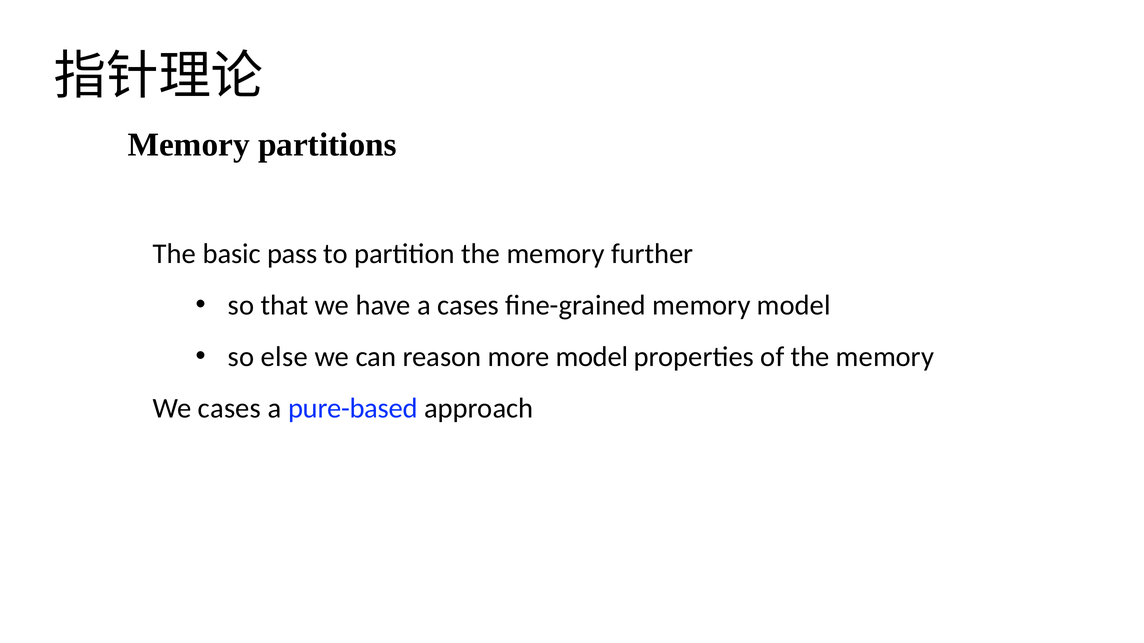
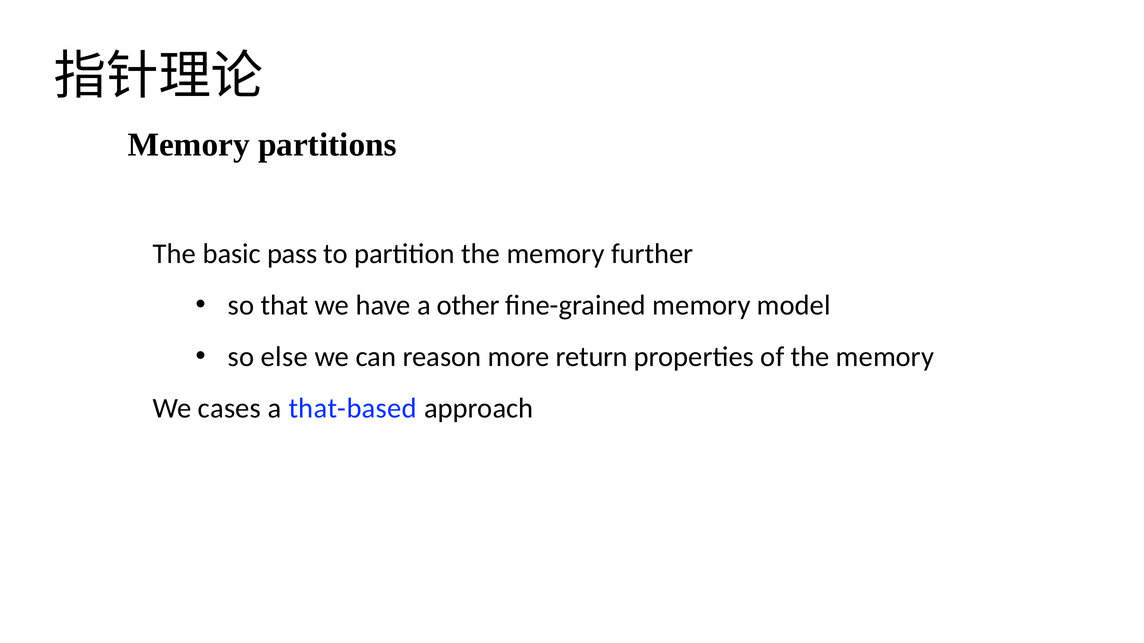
a cases: cases -> other
more model: model -> return
pure-based: pure-based -> that-based
